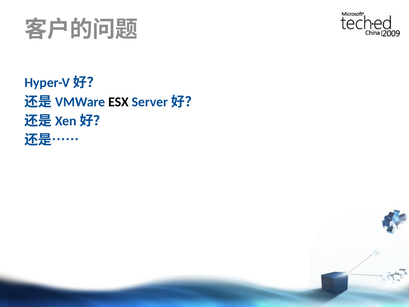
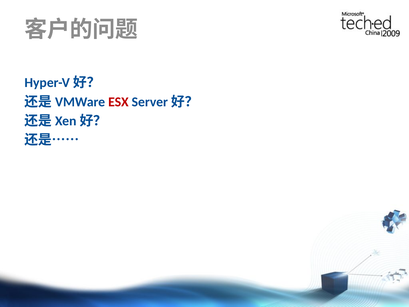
ESX colour: black -> red
